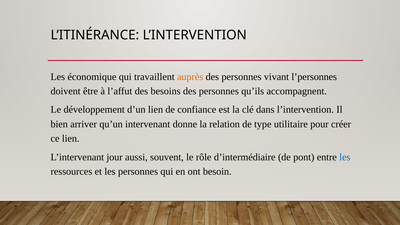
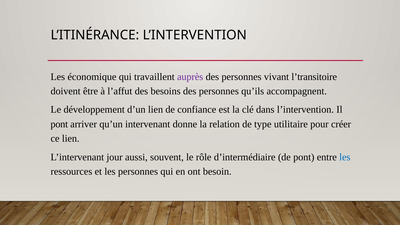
auprès colour: orange -> purple
l’personnes: l’personnes -> l’transitoire
bien at (59, 124): bien -> pont
